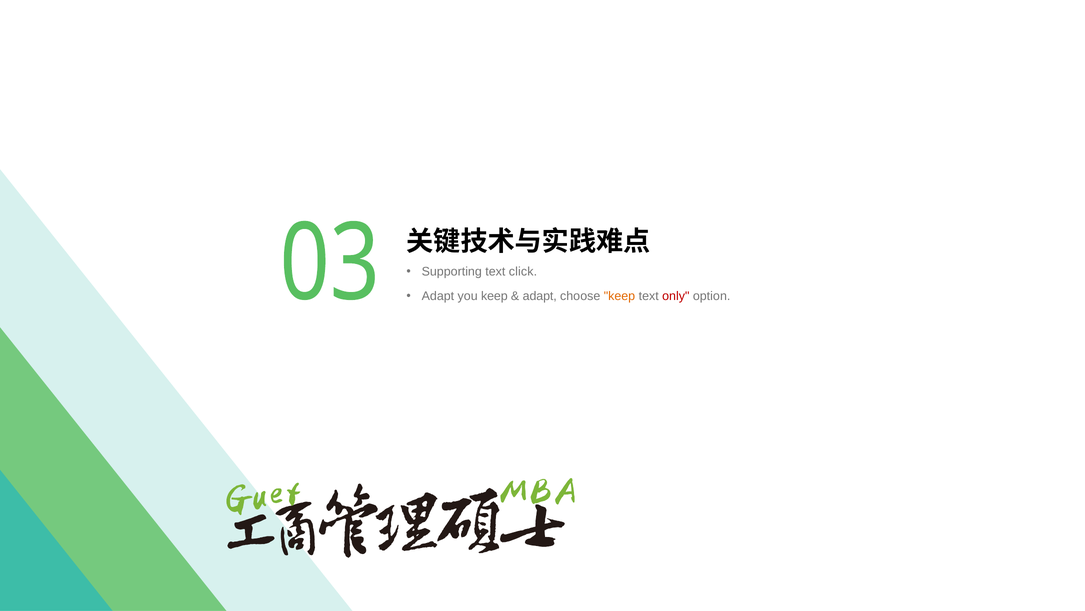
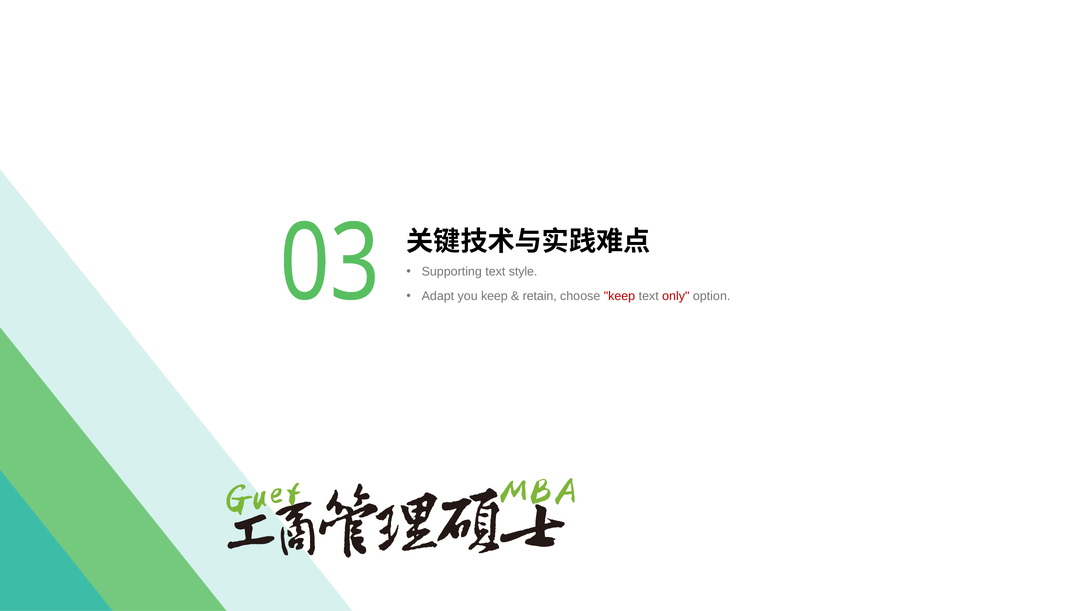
click: click -> style
adapt at (540, 296): adapt -> retain
keep at (619, 296) colour: orange -> red
